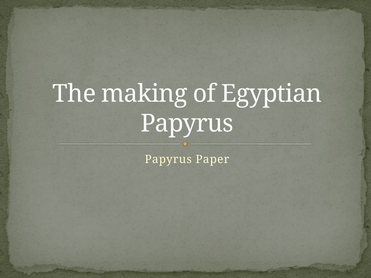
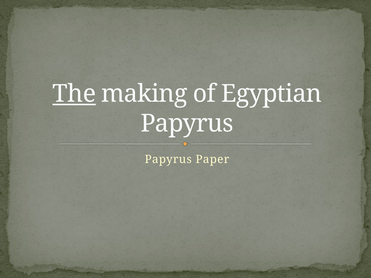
The underline: none -> present
